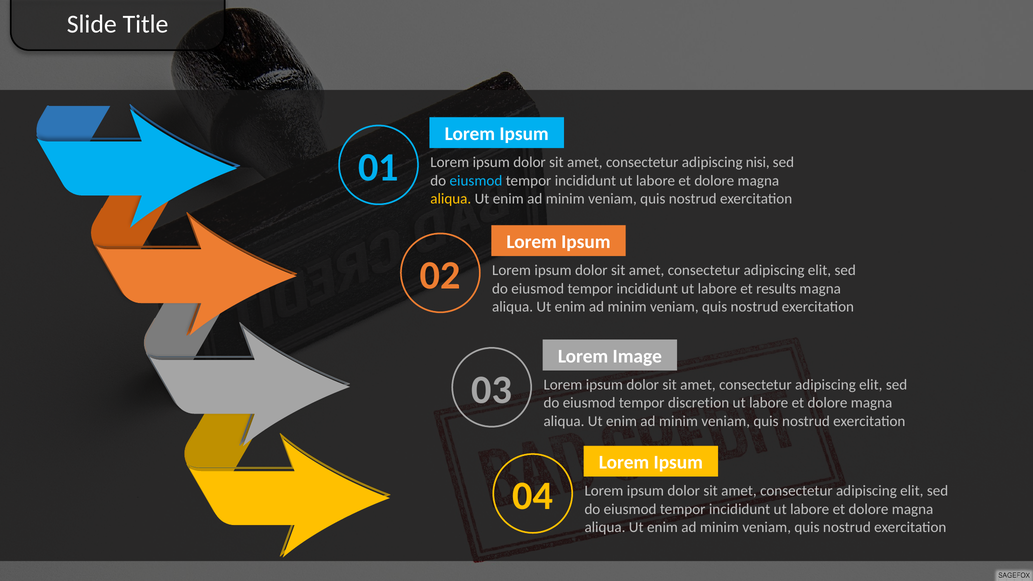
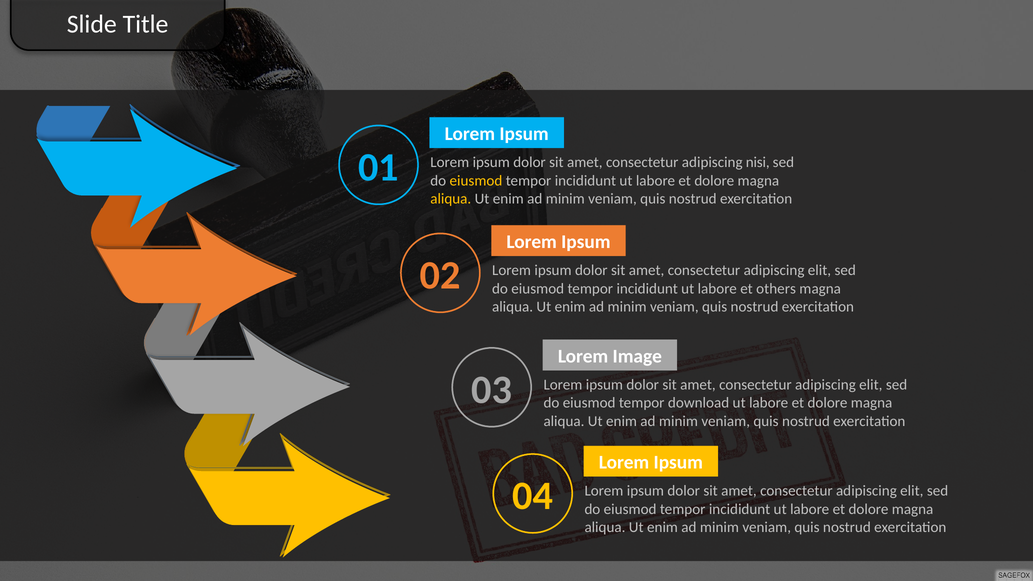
eiusmod at (476, 181) colour: light blue -> yellow
results: results -> others
discretion: discretion -> download
